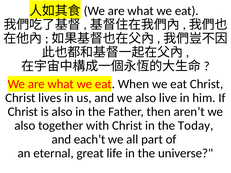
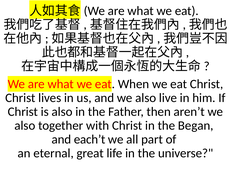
Today: Today -> Began
